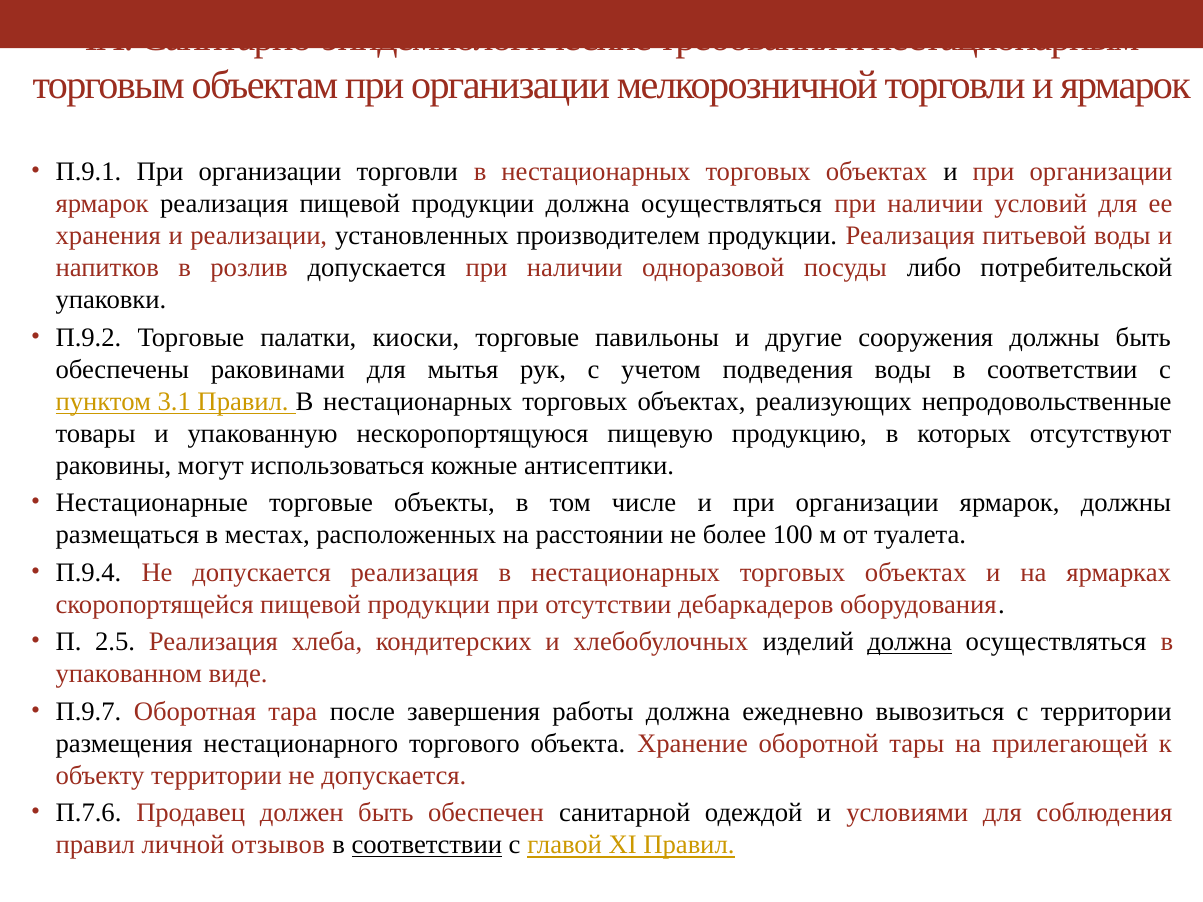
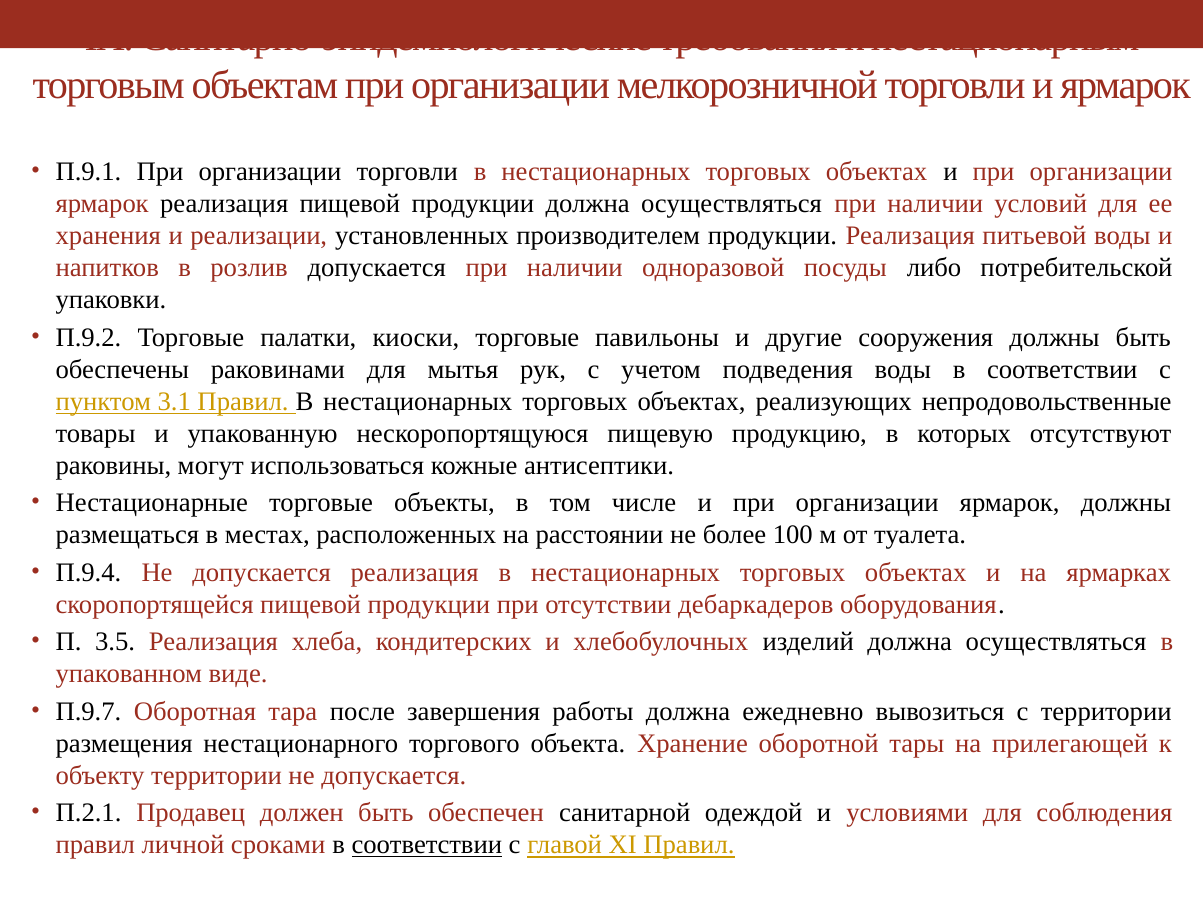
2.5: 2.5 -> 3.5
должна at (910, 642) underline: present -> none
П.7.6: П.7.6 -> П.2.1
отзывов: отзывов -> сроками
